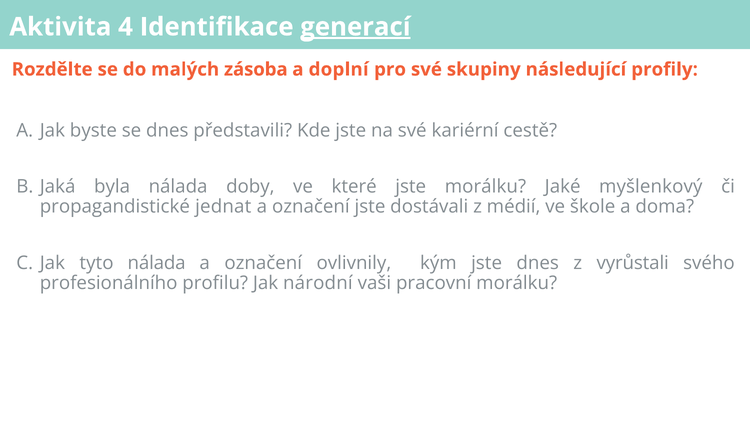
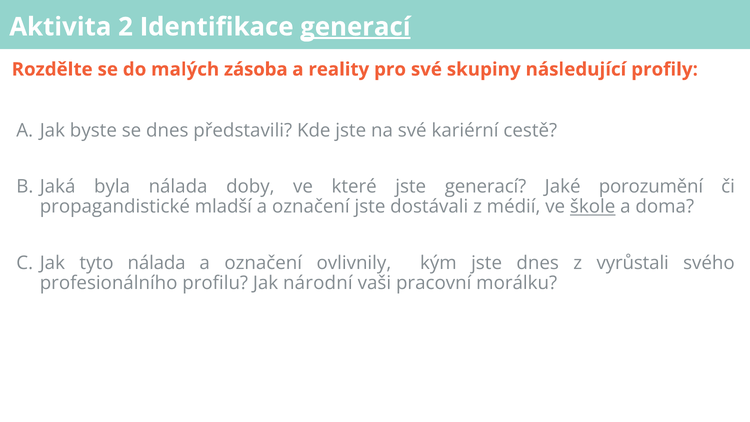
4: 4 -> 2
doplní: doplní -> reality
jste morálku: morálku -> generací
myšlenkový: myšlenkový -> porozumění
jednat: jednat -> mladší
škole underline: none -> present
